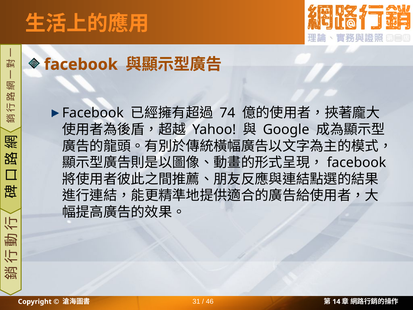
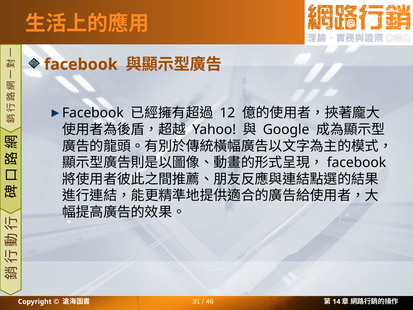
74: 74 -> 12
